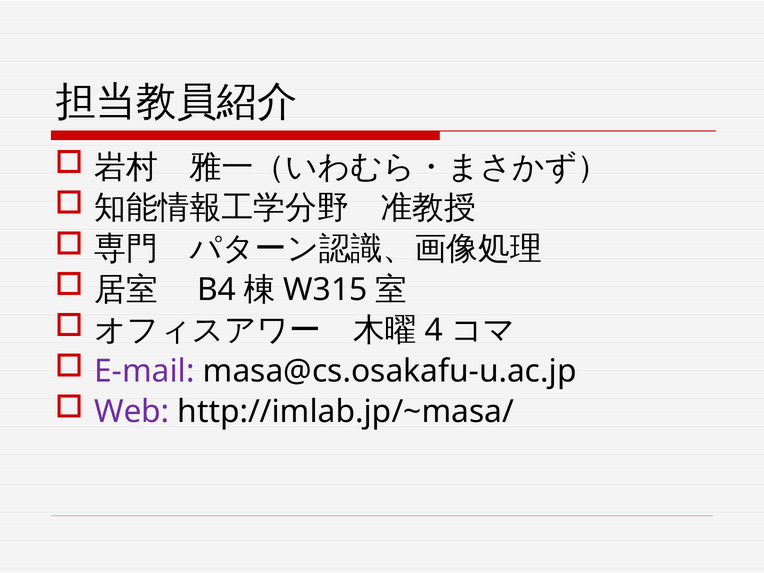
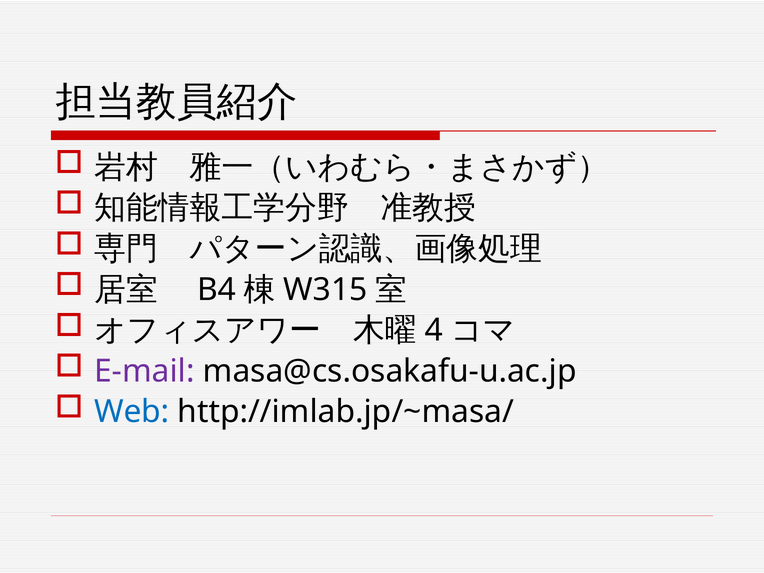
Web colour: purple -> blue
